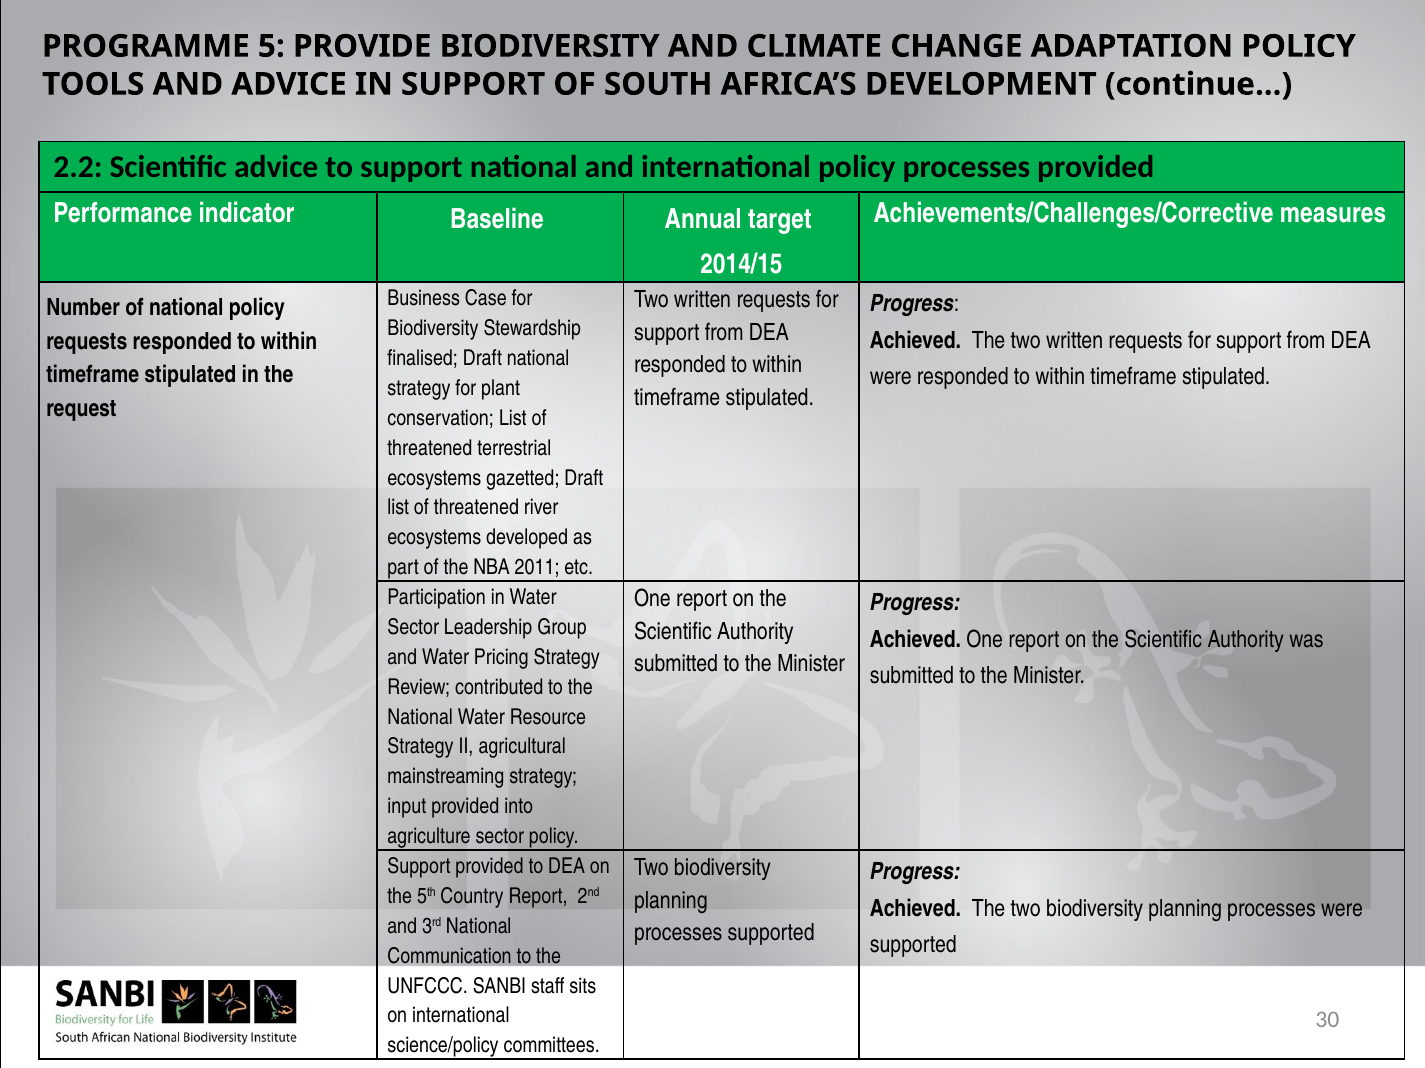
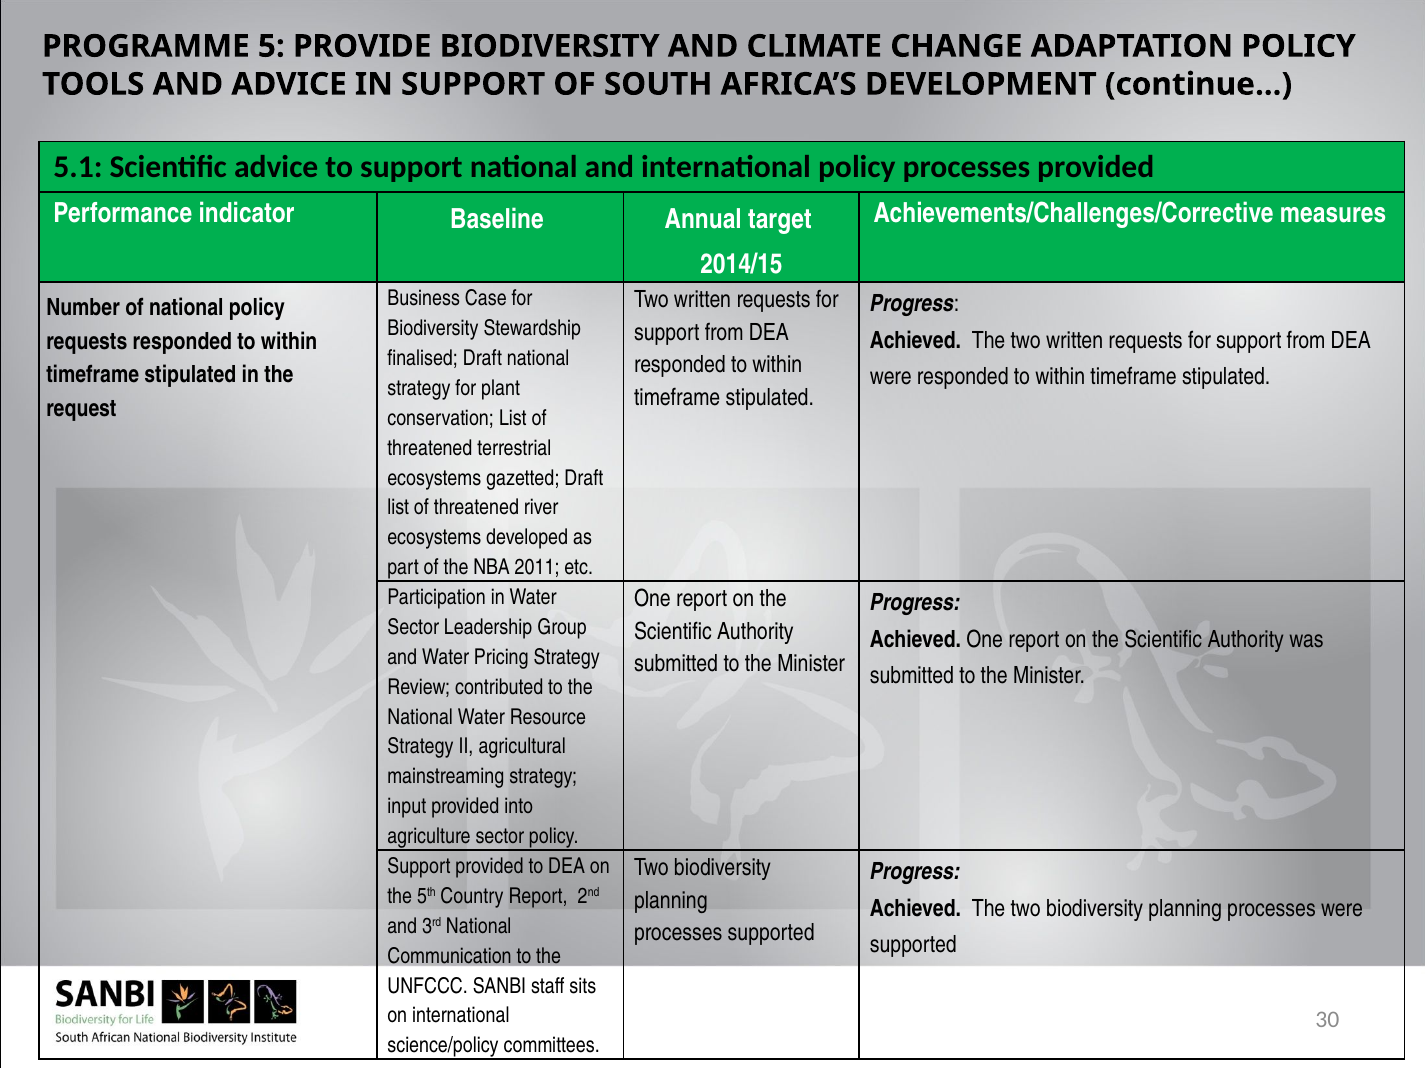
2.2: 2.2 -> 5.1
